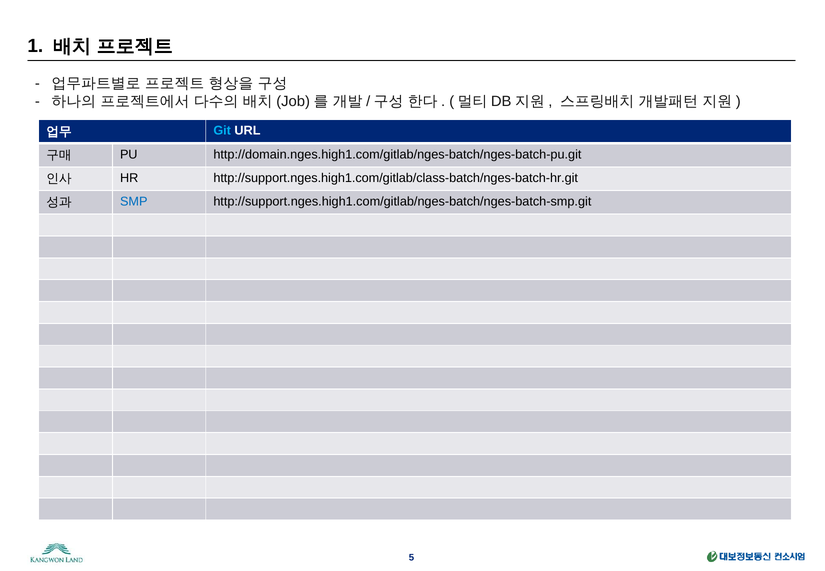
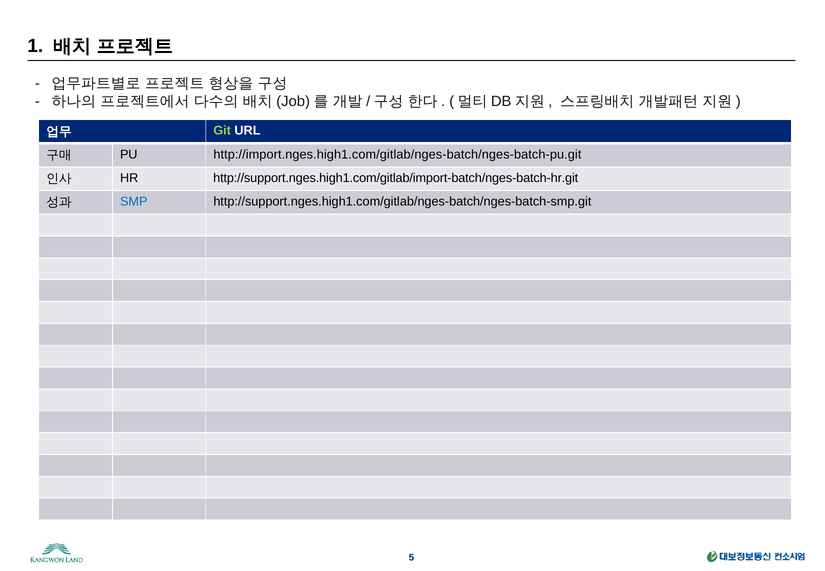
Git colour: light blue -> light green
http://domain.nges.high1.com/gitlab/nges-batch/nges-batch-pu.git: http://domain.nges.high1.com/gitlab/nges-batch/nges-batch-pu.git -> http://import.nges.high1.com/gitlab/nges-batch/nges-batch-pu.git
http://support.nges.high1.com/gitlab/class-batch/nges-batch-hr.git: http://support.nges.high1.com/gitlab/class-batch/nges-batch-hr.git -> http://support.nges.high1.com/gitlab/import-batch/nges-batch-hr.git
